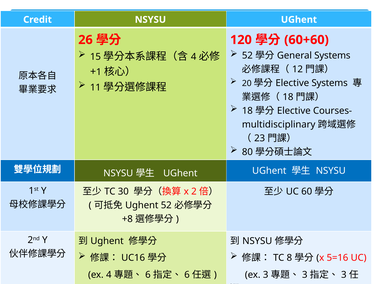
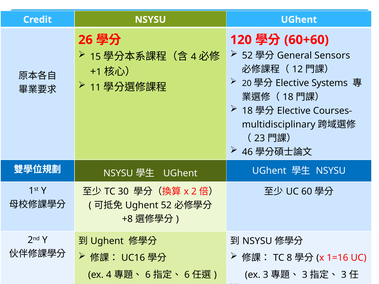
Systems at (332, 56): Systems -> Sensors
80: 80 -> 46
5=16: 5=16 -> 1=16
